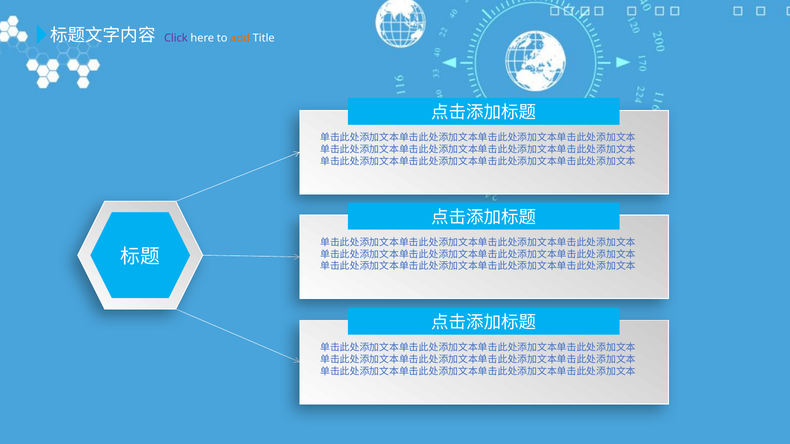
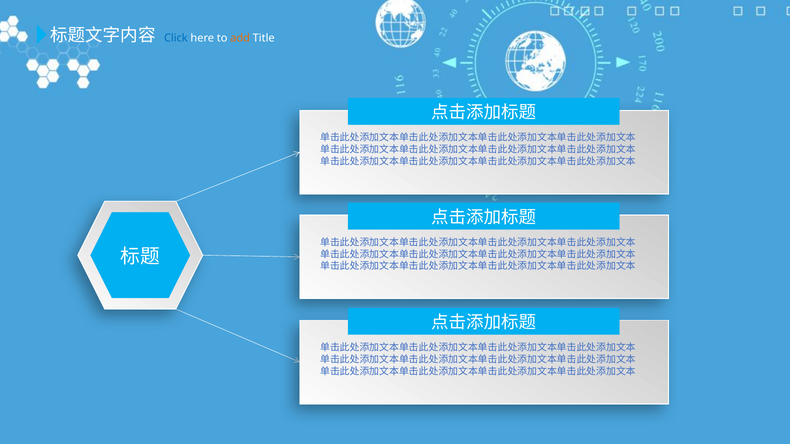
Click colour: purple -> blue
